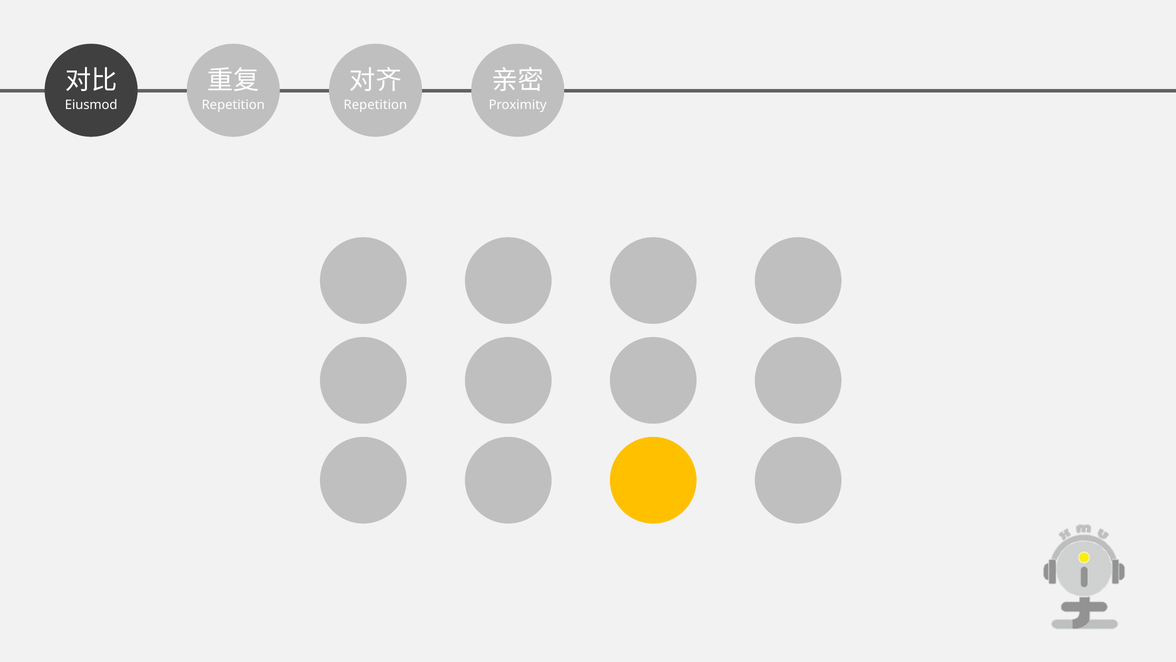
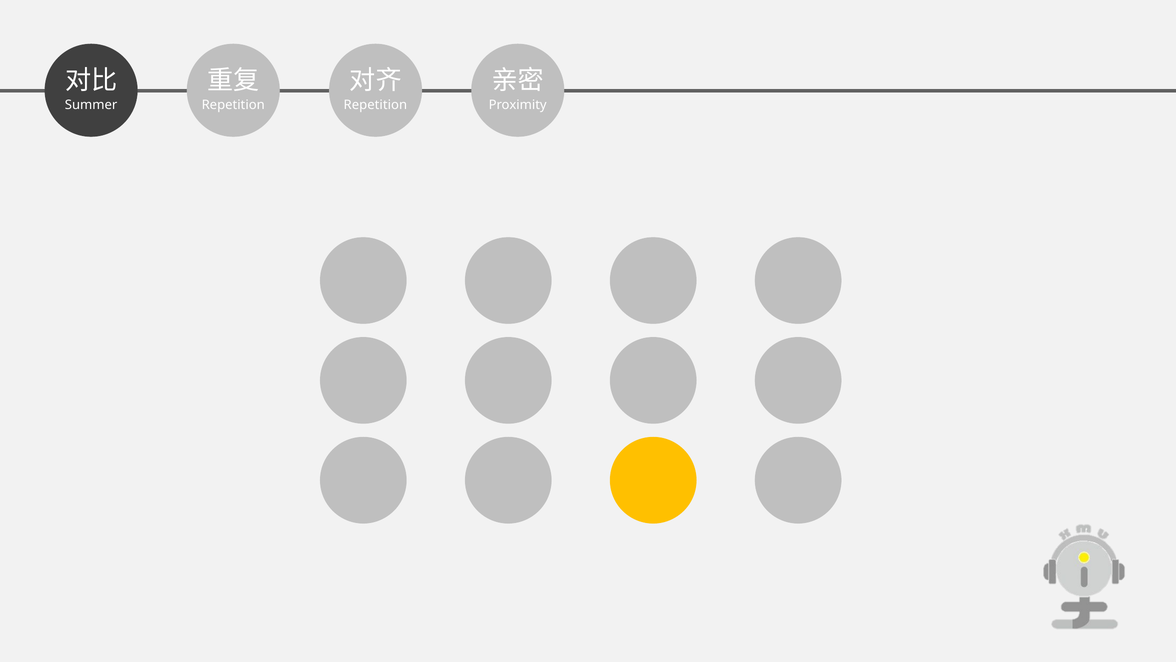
Eiusmod: Eiusmod -> Summer
